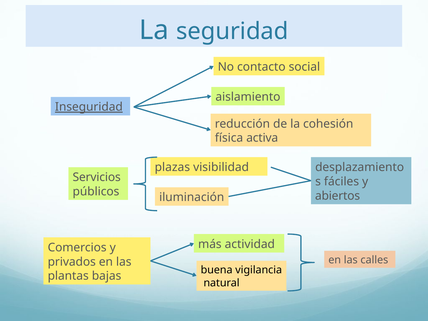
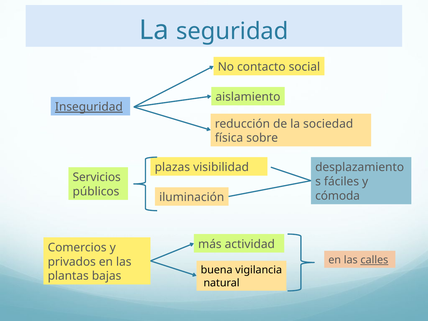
cohesión: cohesión -> sociedad
activa: activa -> sobre
abiertos: abiertos -> cómoda
calles underline: none -> present
